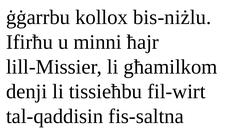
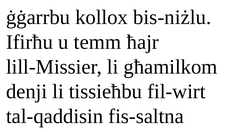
minni: minni -> temm
